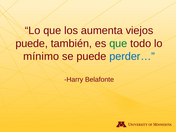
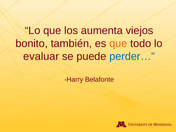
puede at (32, 43): puede -> bonito
que at (118, 43) colour: green -> orange
mínimo: mínimo -> evaluar
